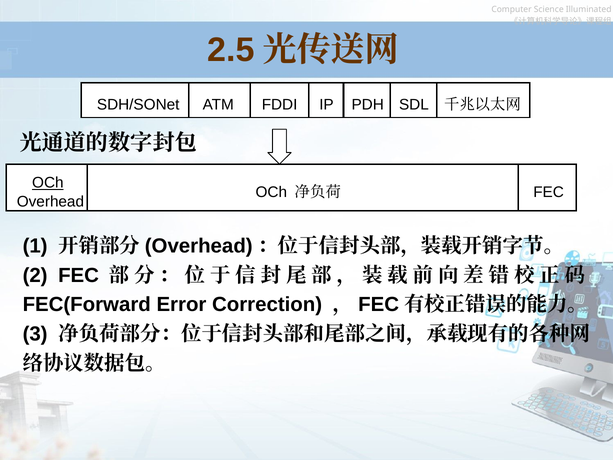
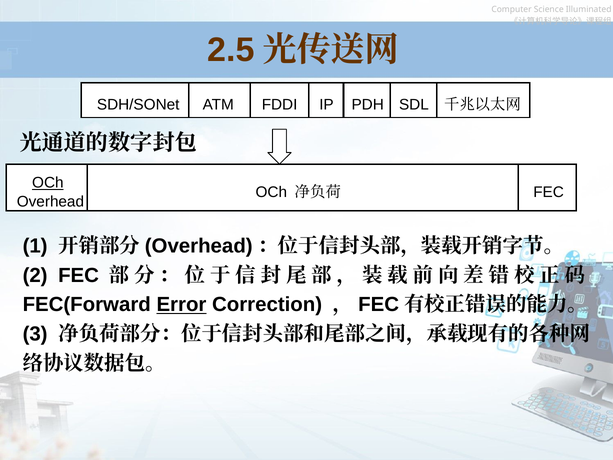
Error underline: none -> present
